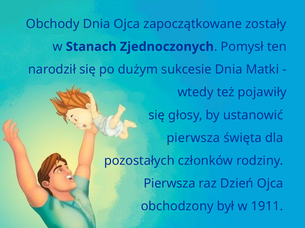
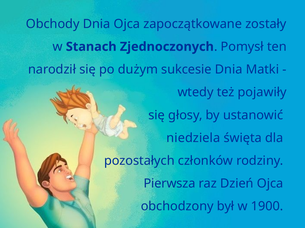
pierwsza at (193, 138): pierwsza -> niedziela
1911: 1911 -> 1900
